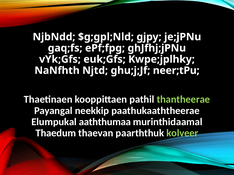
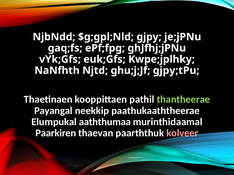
neer;tPu: neer;tPu -> gjpy;tPu
Thaedum: Thaedum -> Paarkiren
kolveer colour: light green -> pink
